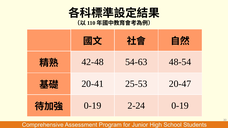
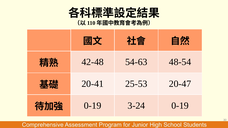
2-24: 2-24 -> 3-24
